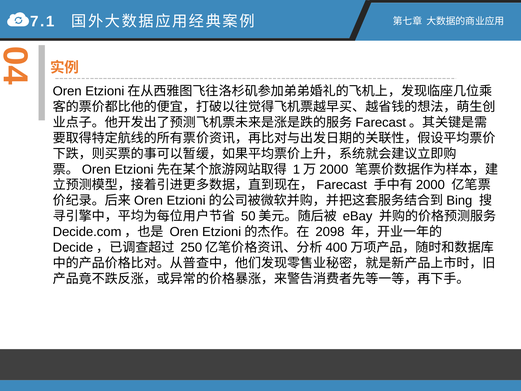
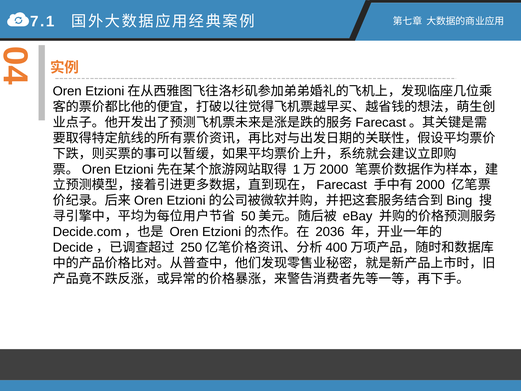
2098: 2098 -> 2036
